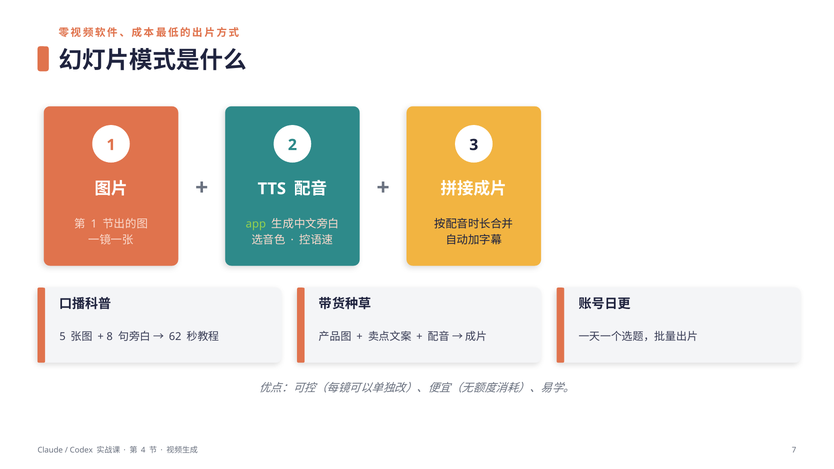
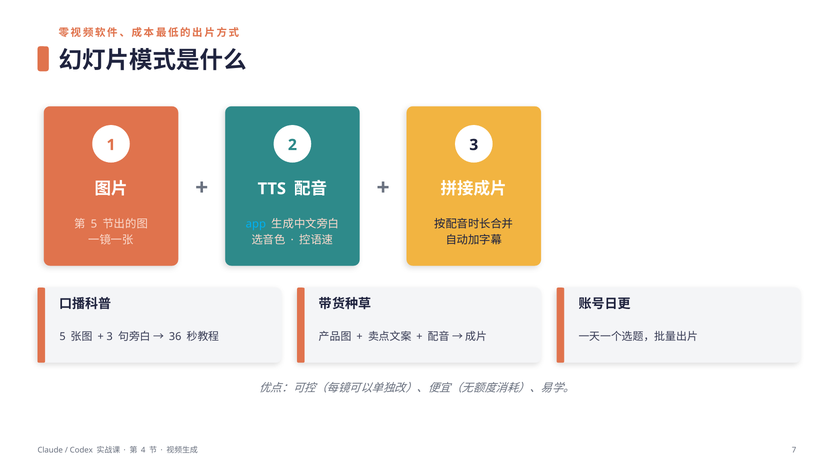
1 at (94, 224): 1 -> 5
app colour: light green -> light blue
8 at (110, 337): 8 -> 3
62: 62 -> 36
